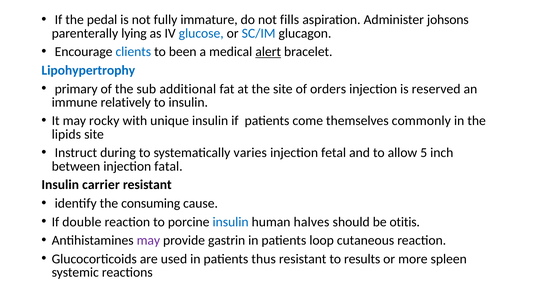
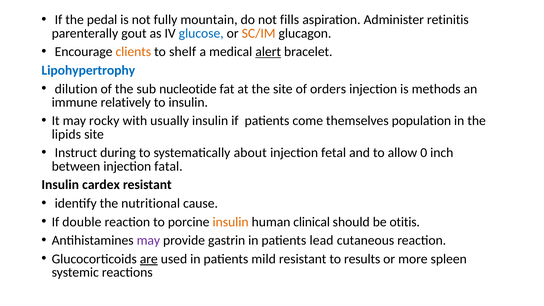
immature: immature -> mountain
johsons: johsons -> retinitis
lying: lying -> gout
SC/IM colour: blue -> orange
clients colour: blue -> orange
been: been -> shelf
primary: primary -> dilution
additional: additional -> nucleotide
reserved: reserved -> methods
unique: unique -> usually
commonly: commonly -> population
varies: varies -> about
5: 5 -> 0
carrier: carrier -> cardex
consuming: consuming -> nutritional
insulin at (231, 222) colour: blue -> orange
halves: halves -> clinical
loop: loop -> lead
are underline: none -> present
thus: thus -> mild
